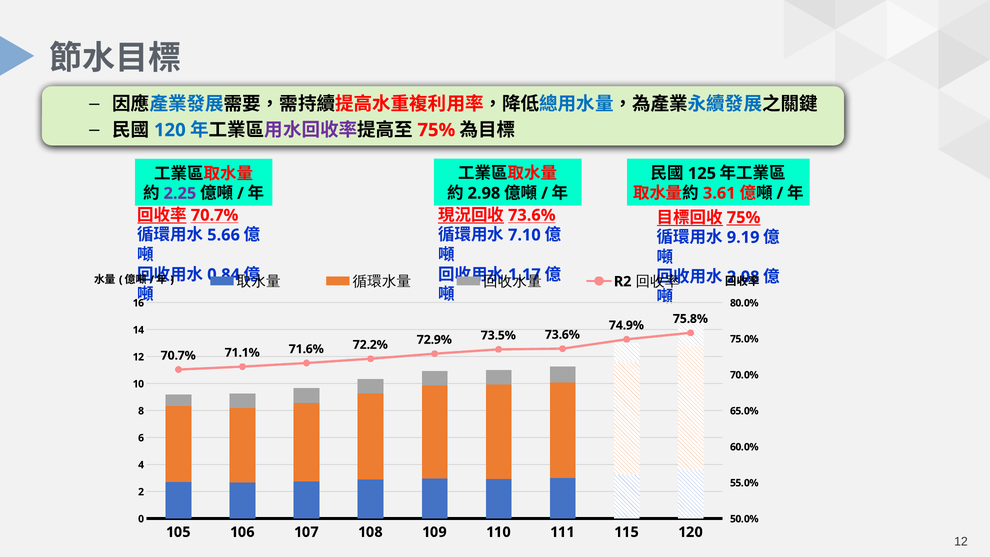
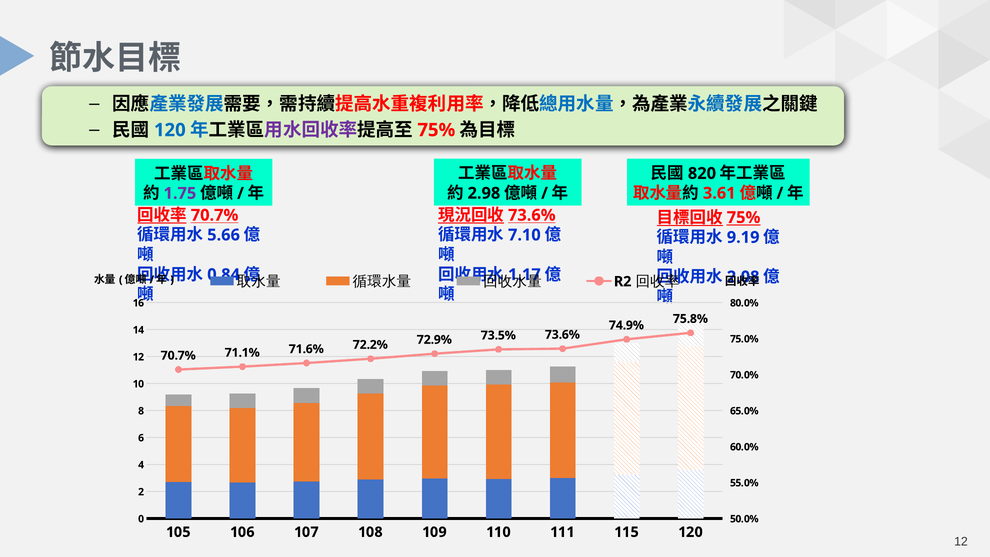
125: 125 -> 820
2.25: 2.25 -> 1.75
